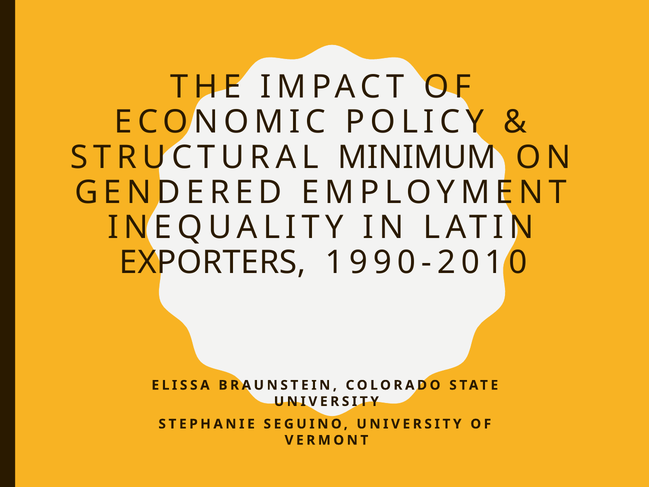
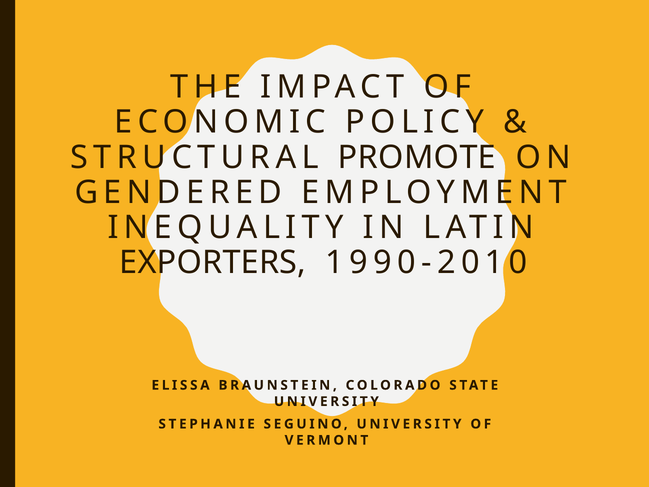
MINIMUM: MINIMUM -> PROMOTE
